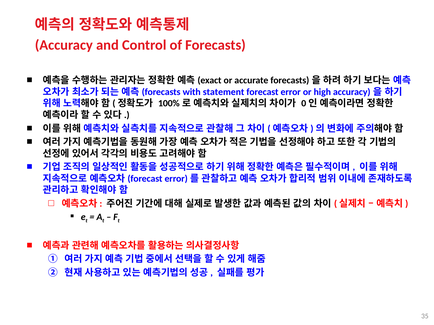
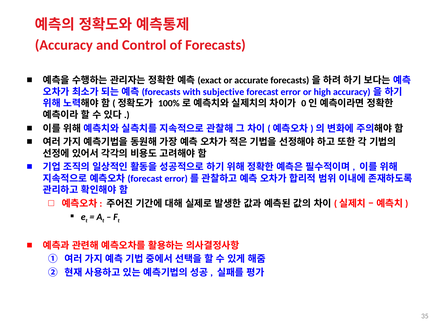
statement: statement -> subjective
